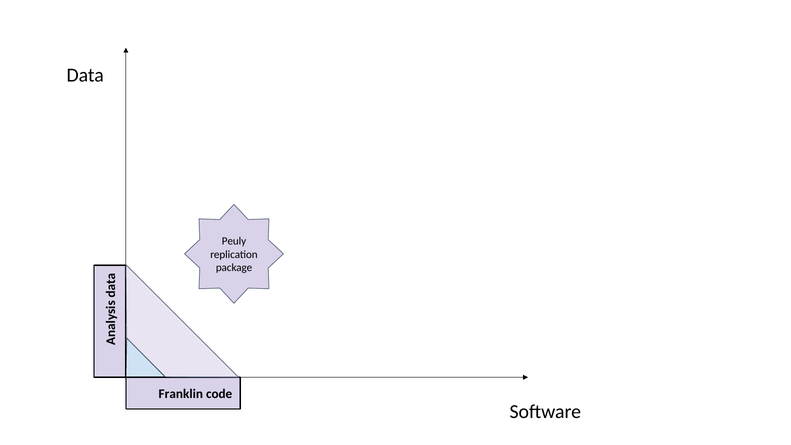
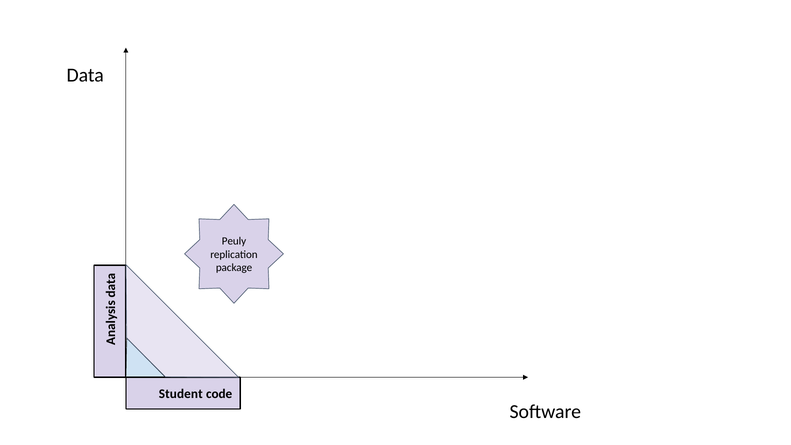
Franklin: Franklin -> Student
